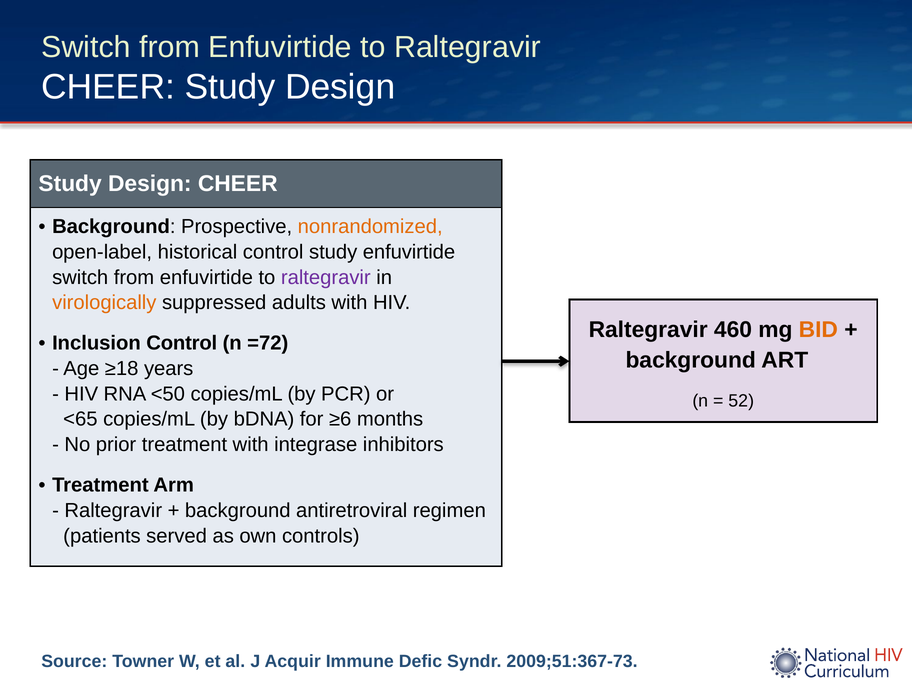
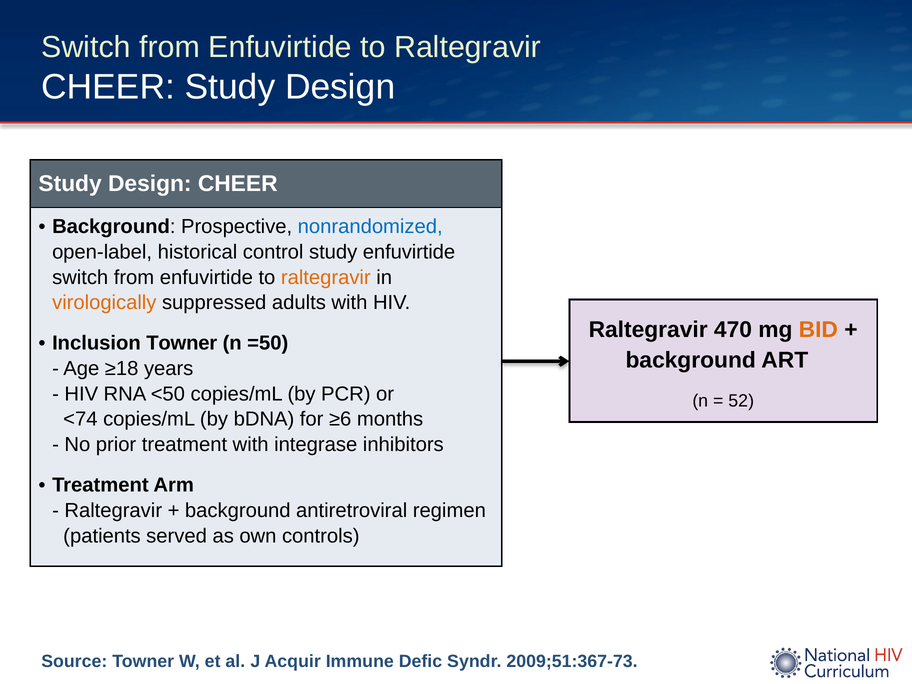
nonrandomized colour: orange -> blue
raltegravir at (326, 277) colour: purple -> orange
460: 460 -> 470
Inclusion Control: Control -> Towner
=72: =72 -> =50
<65: <65 -> <74
